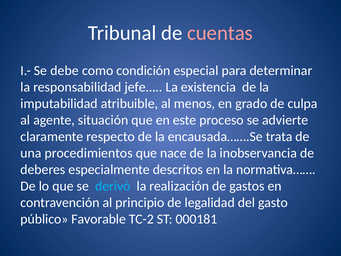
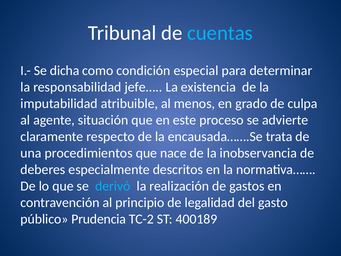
cuentas colour: pink -> light blue
debe: debe -> dicha
Favorable: Favorable -> Prudencia
000181: 000181 -> 400189
